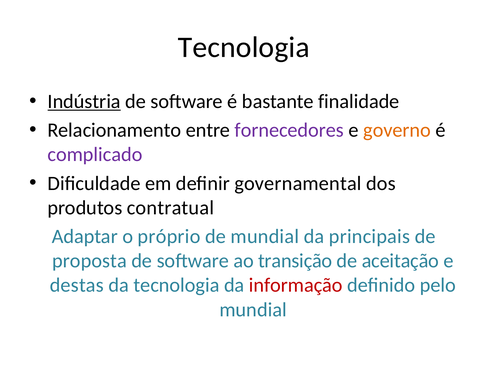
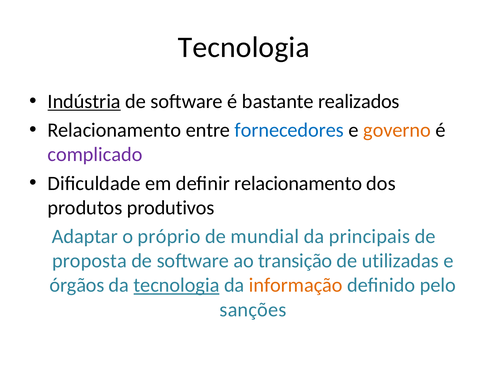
finalidade: finalidade -> realizados
fornecedores colour: purple -> blue
definir governamental: governamental -> relacionamento
contratual: contratual -> produtivos
aceitação: aceitação -> utilizadas
destas: destas -> órgãos
tecnologia at (176, 285) underline: none -> present
informação colour: red -> orange
mundial at (253, 310): mundial -> sanções
